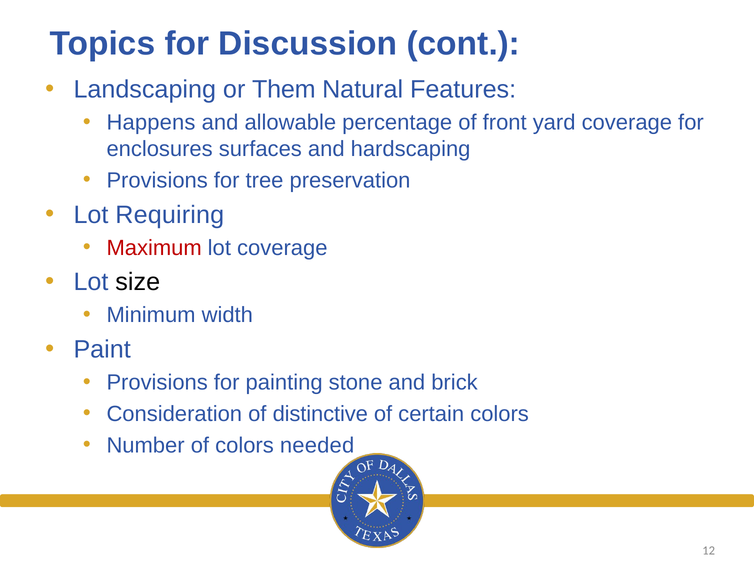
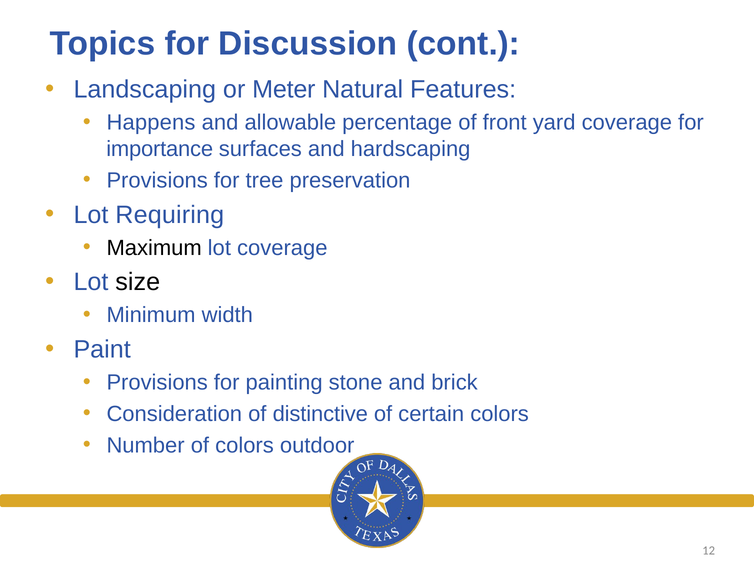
Them: Them -> Meter
enclosures: enclosures -> importance
Maximum colour: red -> black
needed: needed -> outdoor
